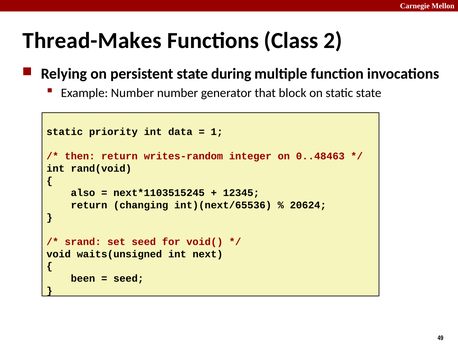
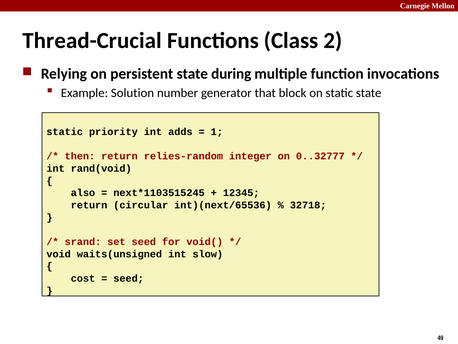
Thread-Makes: Thread-Makes -> Thread-Crucial
Example Number: Number -> Solution
data: data -> adds
writes-random: writes-random -> relies-random
0..48463: 0..48463 -> 0..32777
changing: changing -> circular
20624: 20624 -> 32718
next: next -> slow
been: been -> cost
